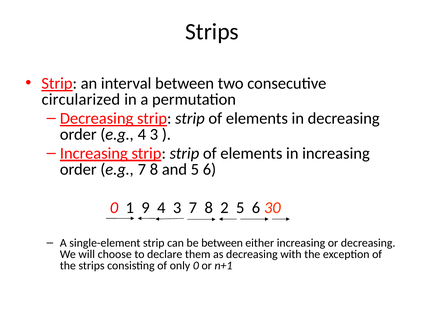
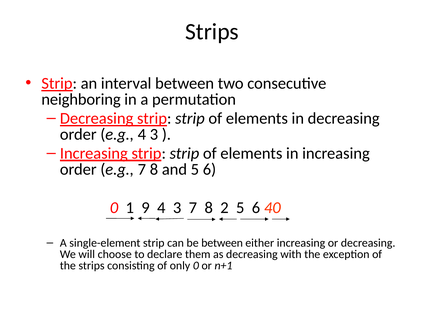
circularized: circularized -> neighboring
30: 30 -> 40
